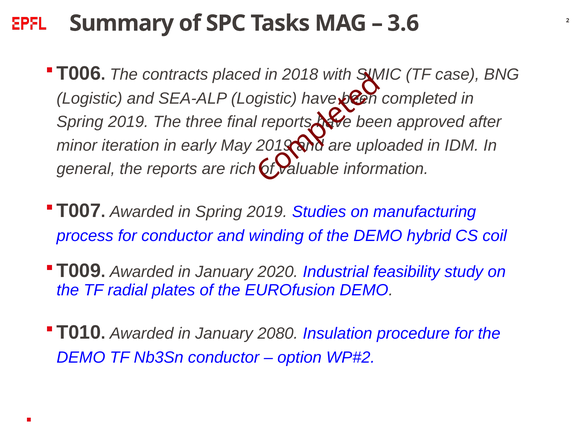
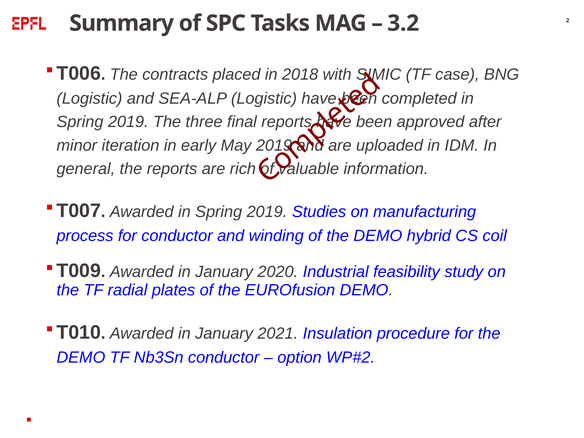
3.6: 3.6 -> 3.2
2080: 2080 -> 2021
